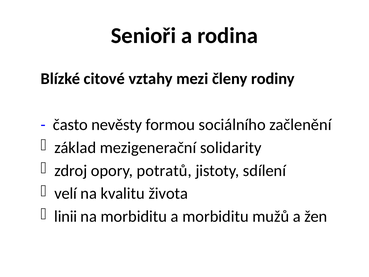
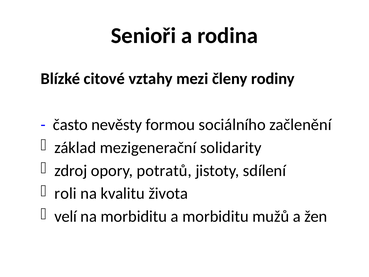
velí: velí -> roli
linii: linii -> velí
